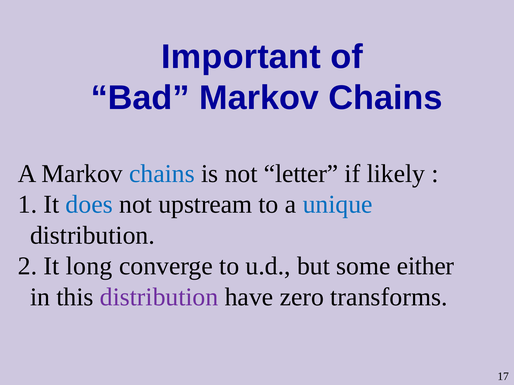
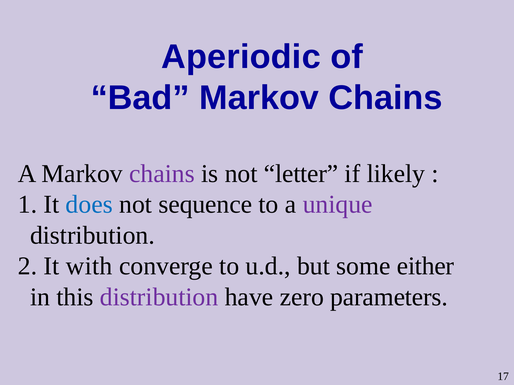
Important: Important -> Aperiodic
chains at (162, 174) colour: blue -> purple
upstream: upstream -> sequence
unique colour: blue -> purple
long: long -> with
transforms: transforms -> parameters
